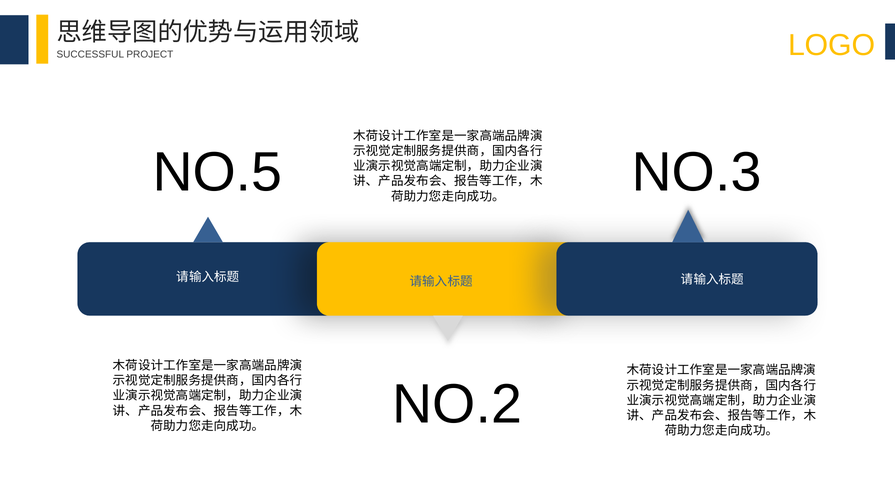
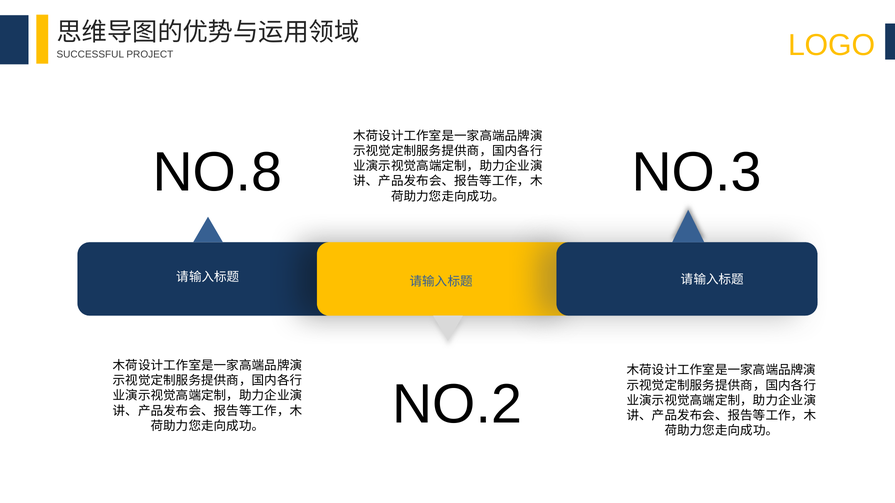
NO.5: NO.5 -> NO.8
